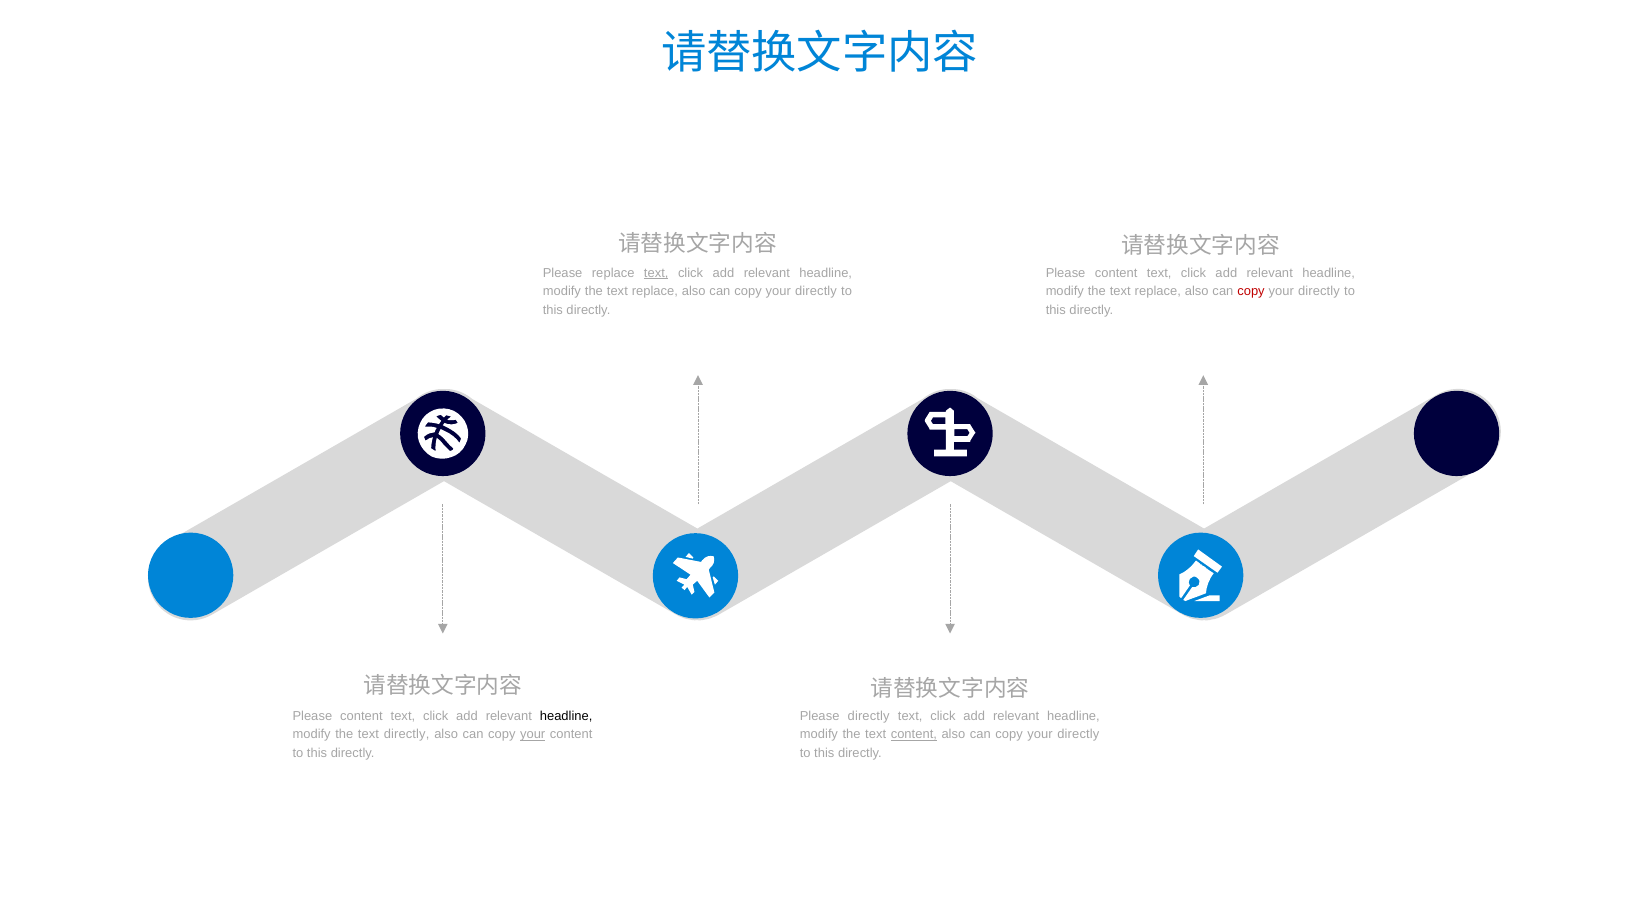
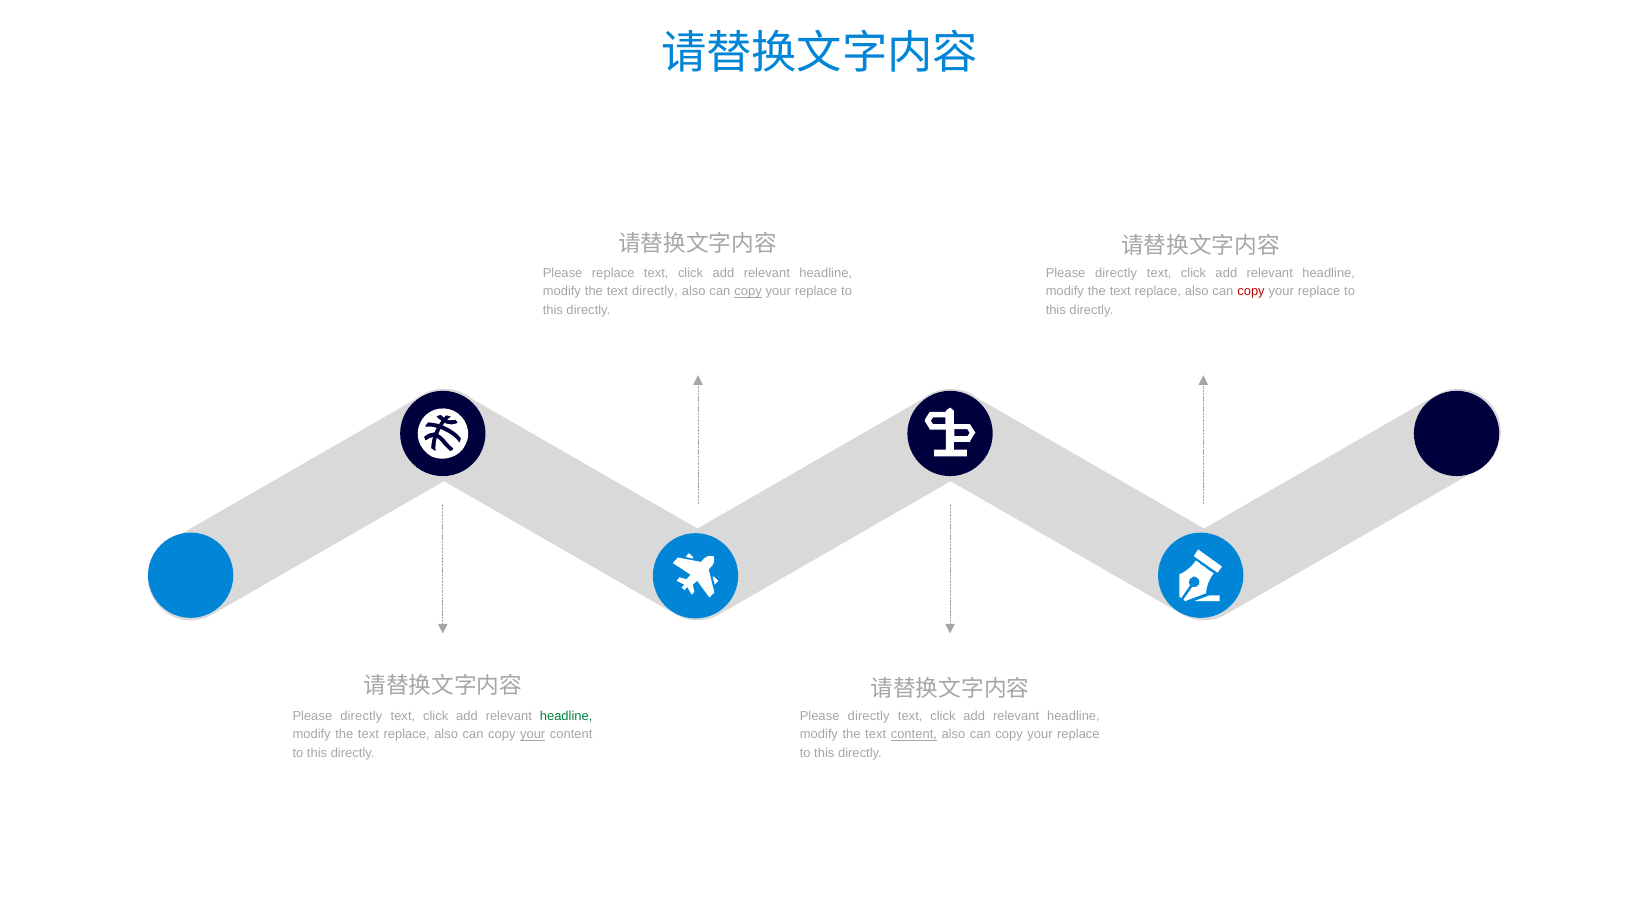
text at (656, 273) underline: present -> none
content at (1116, 273): content -> directly
replace at (655, 291): replace -> directly
copy at (748, 291) underline: none -> present
directly at (816, 291): directly -> replace
directly at (1319, 291): directly -> replace
content at (361, 716): content -> directly
headline at (566, 716) colour: black -> green
directly at (407, 734): directly -> replace
directly at (1078, 734): directly -> replace
